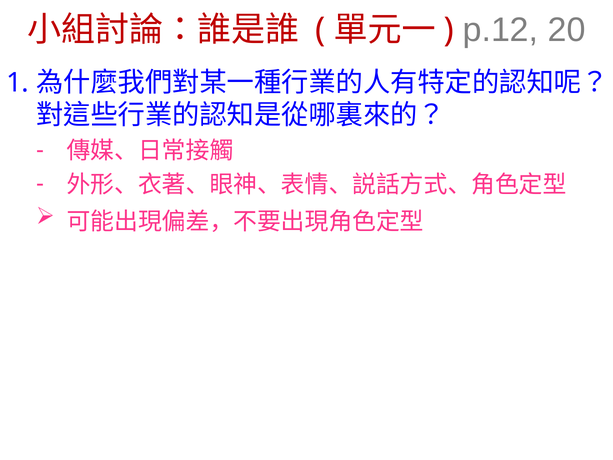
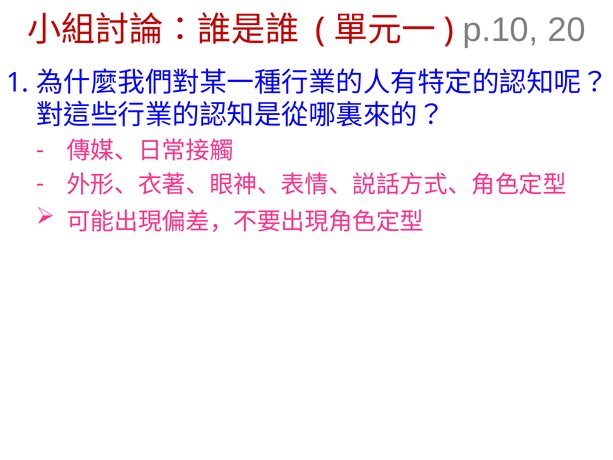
p.12: p.12 -> p.10
